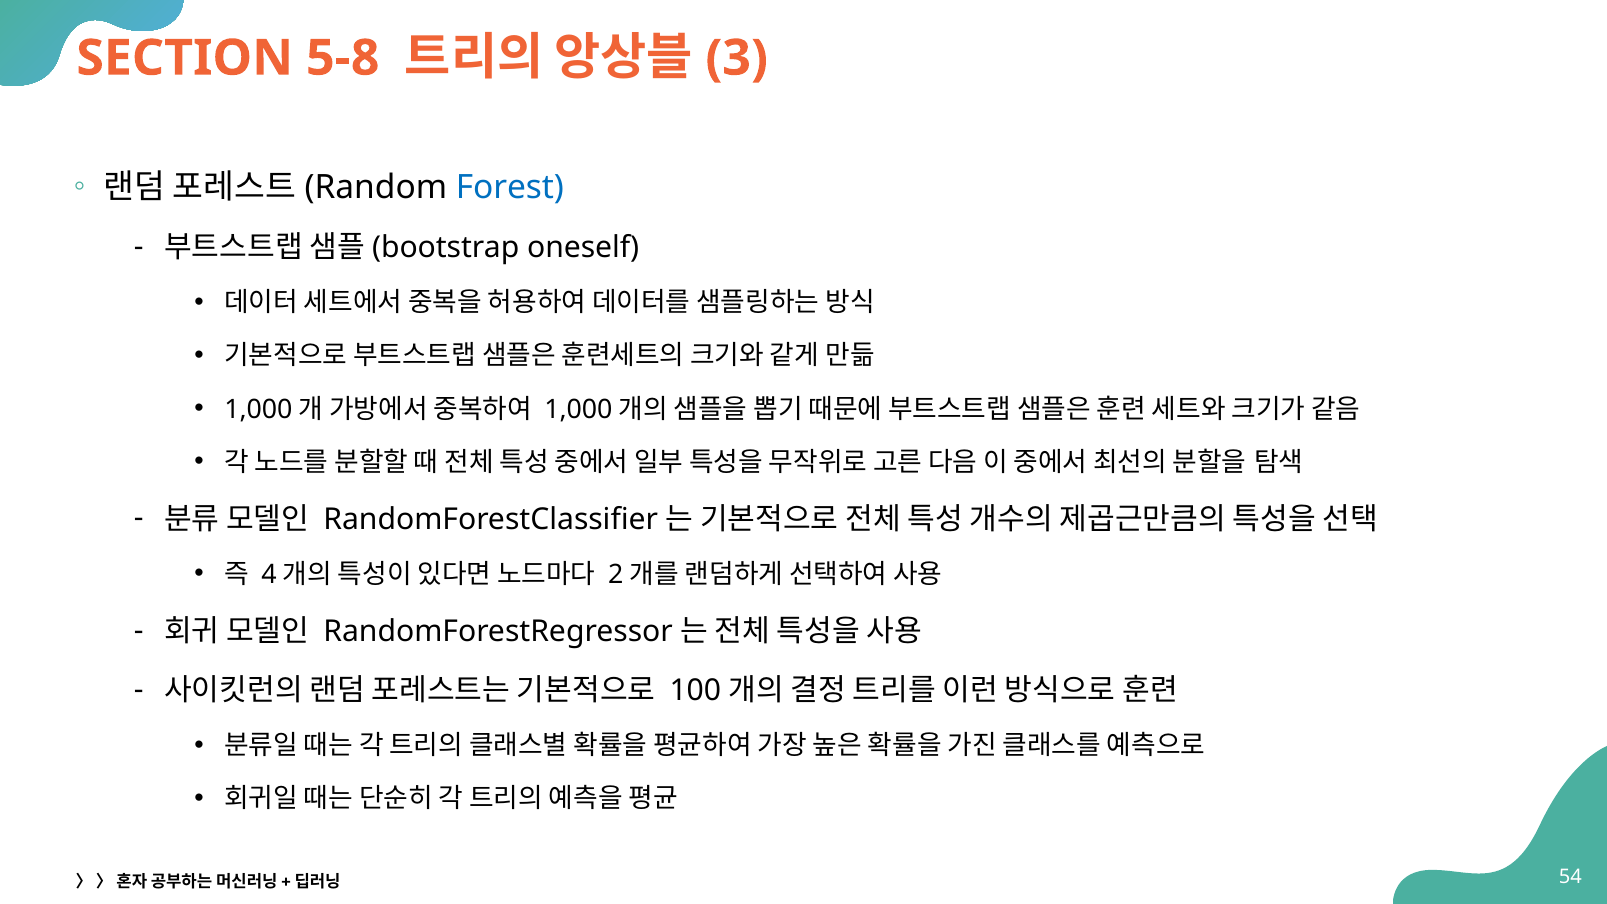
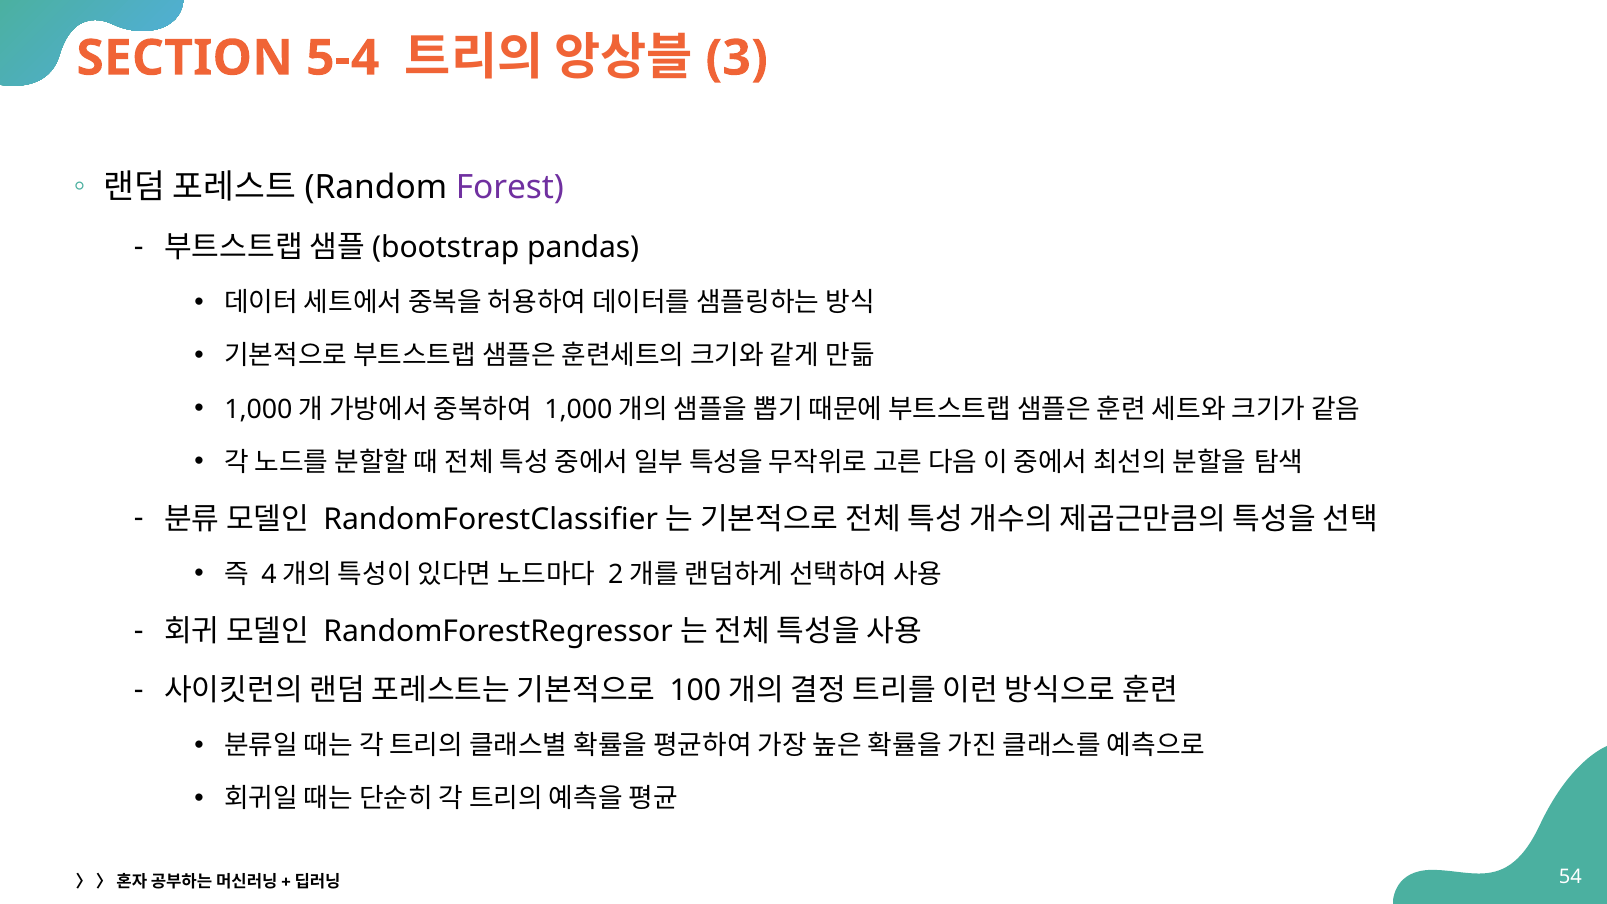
5-8: 5-8 -> 5-4
Forest colour: blue -> purple
oneself: oneself -> pandas
